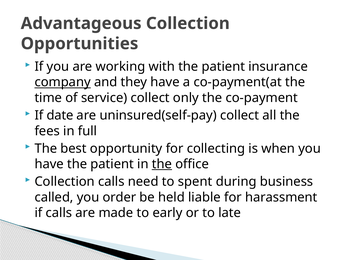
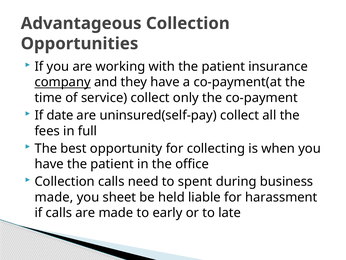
the at (162, 164) underline: present -> none
called at (54, 197): called -> made
order: order -> sheet
